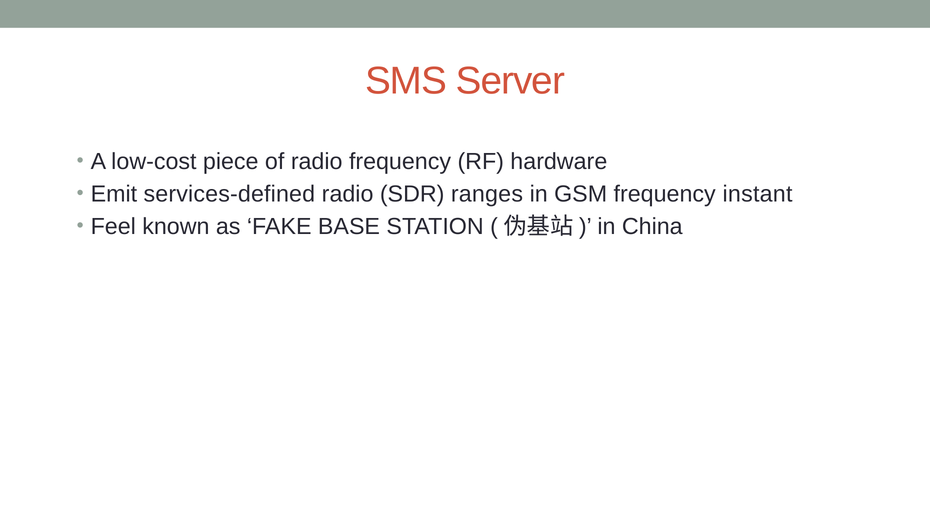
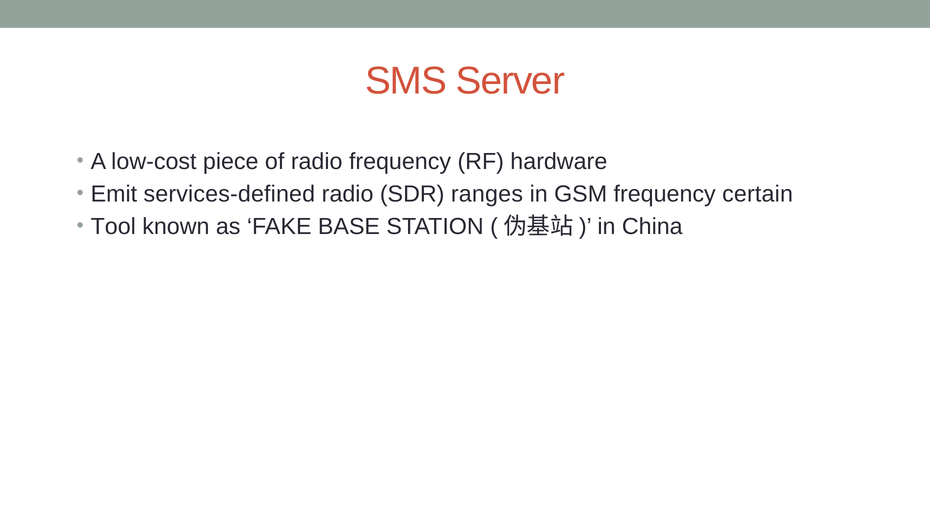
instant: instant -> certain
Feel: Feel -> Tool
